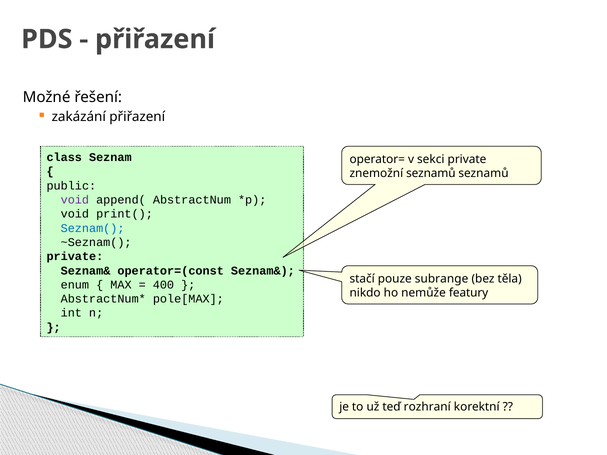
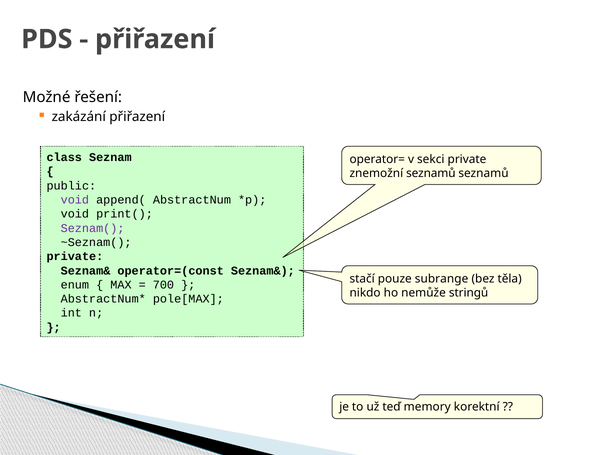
Seznam( colour: blue -> purple
400: 400 -> 700
featury: featury -> stringů
rozhraní: rozhraní -> memory
